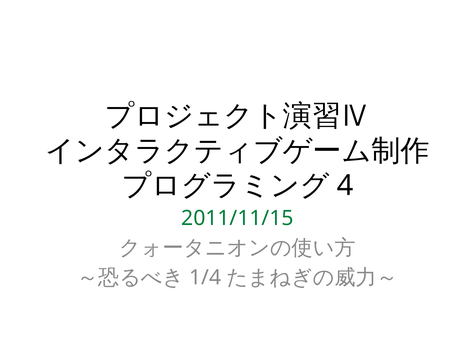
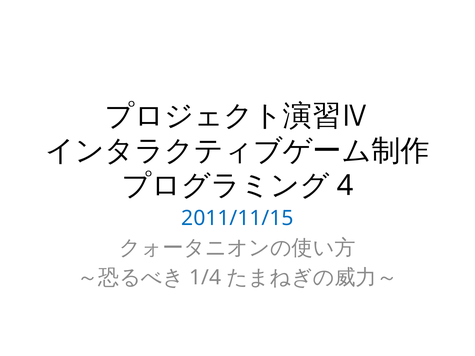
2011/11/15 colour: green -> blue
